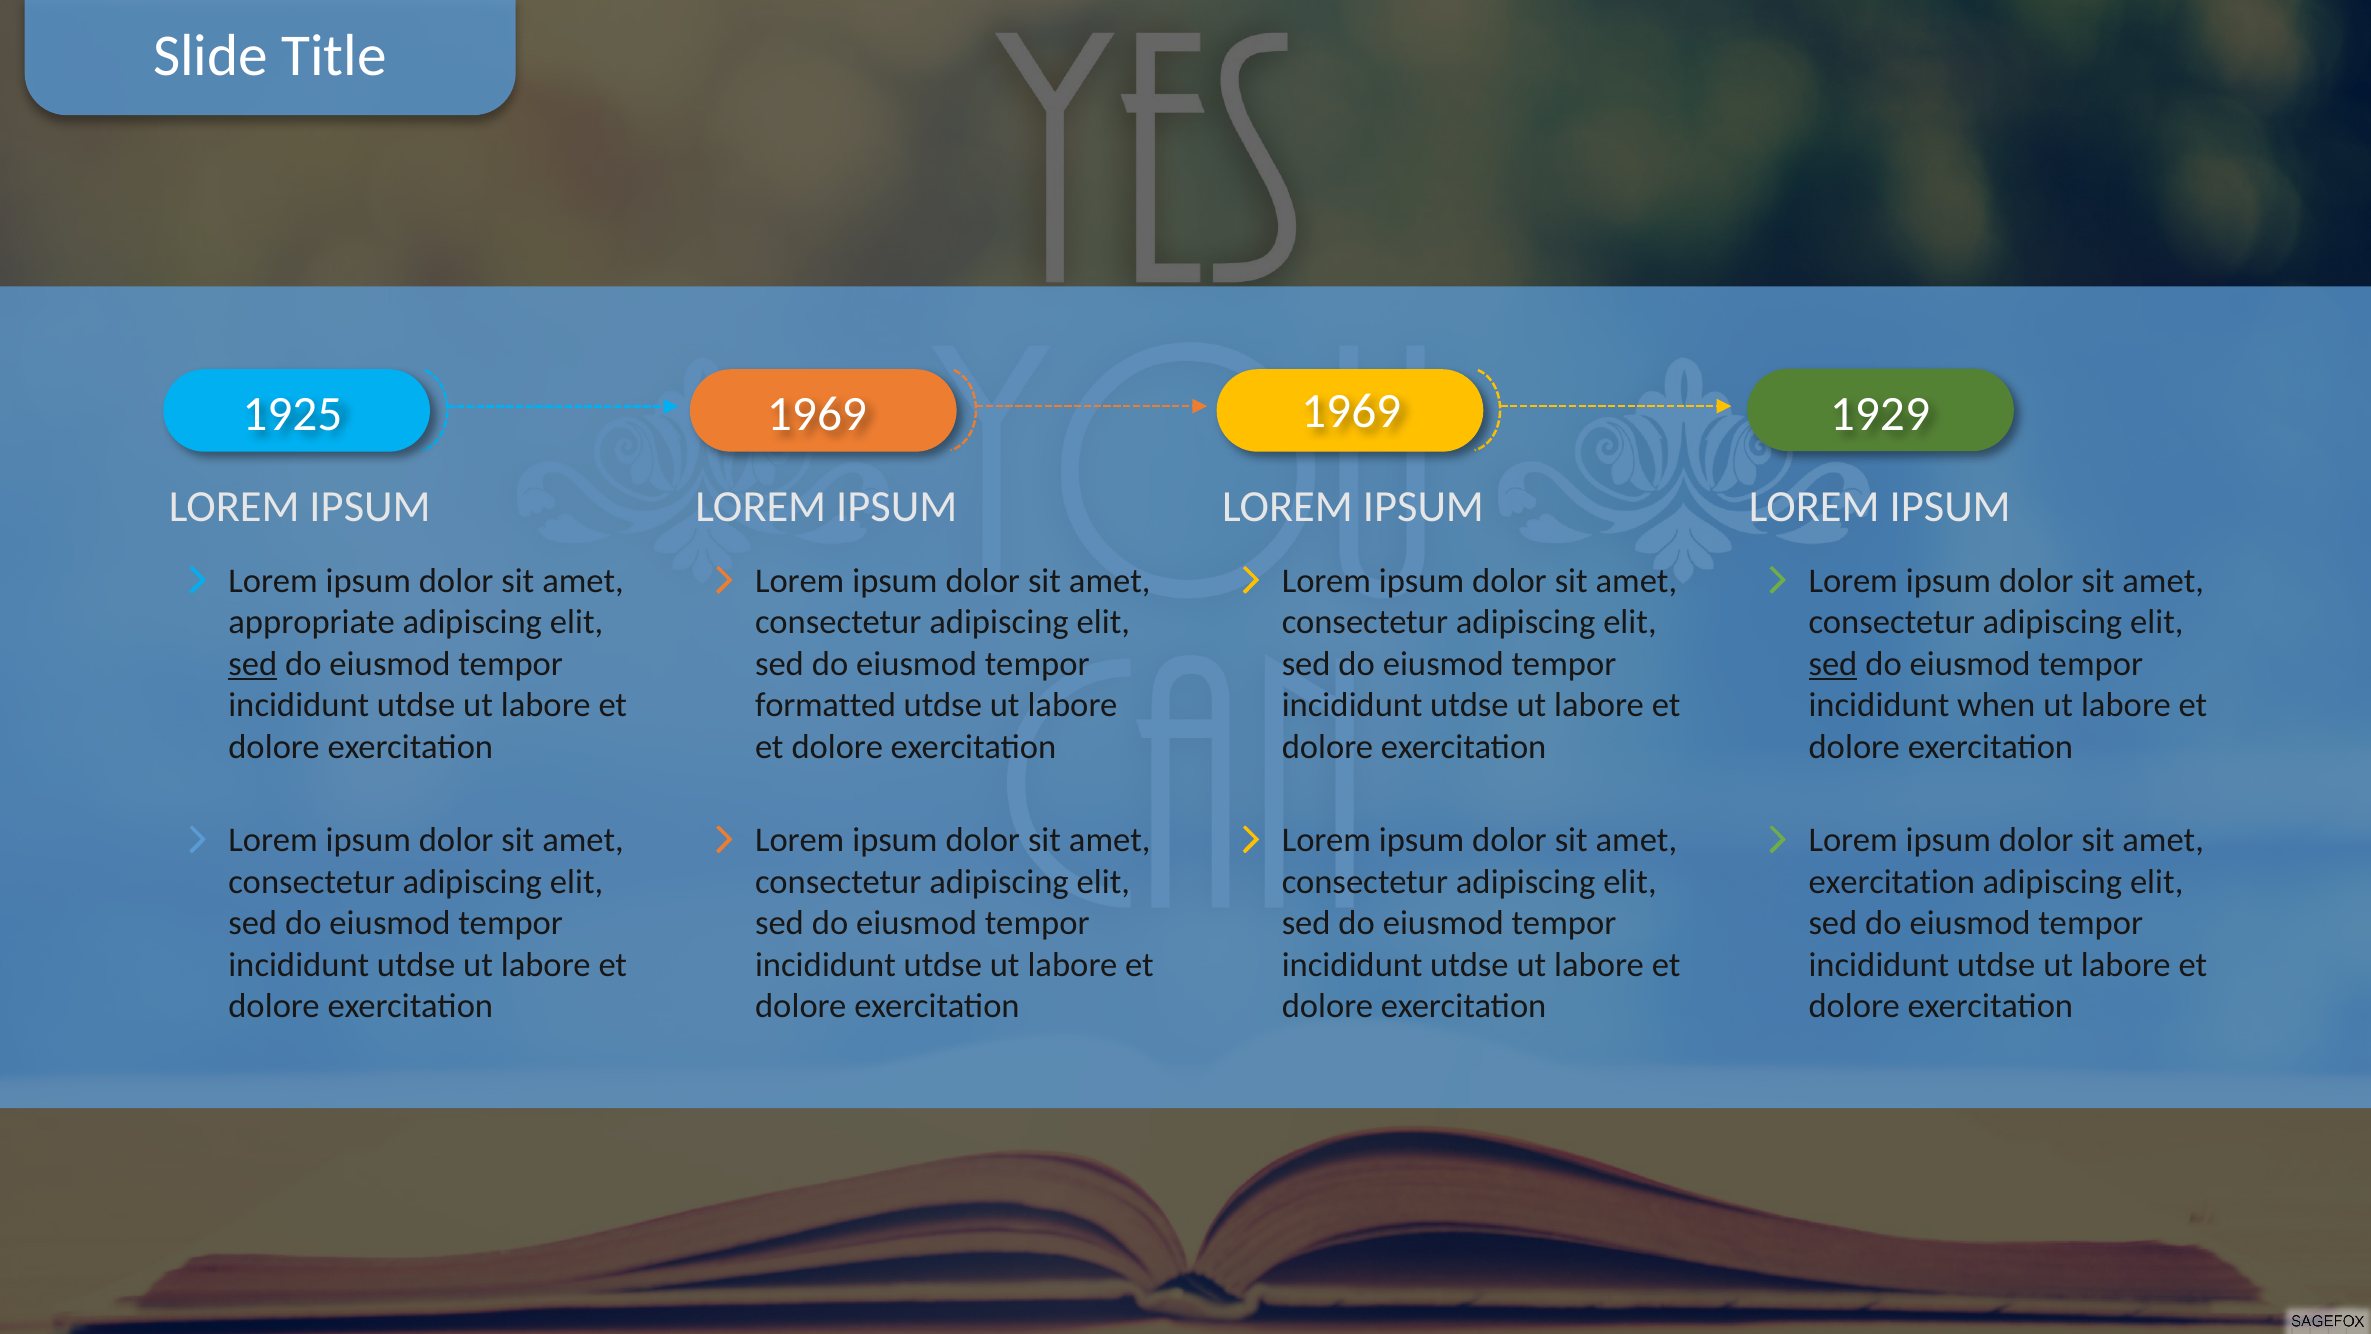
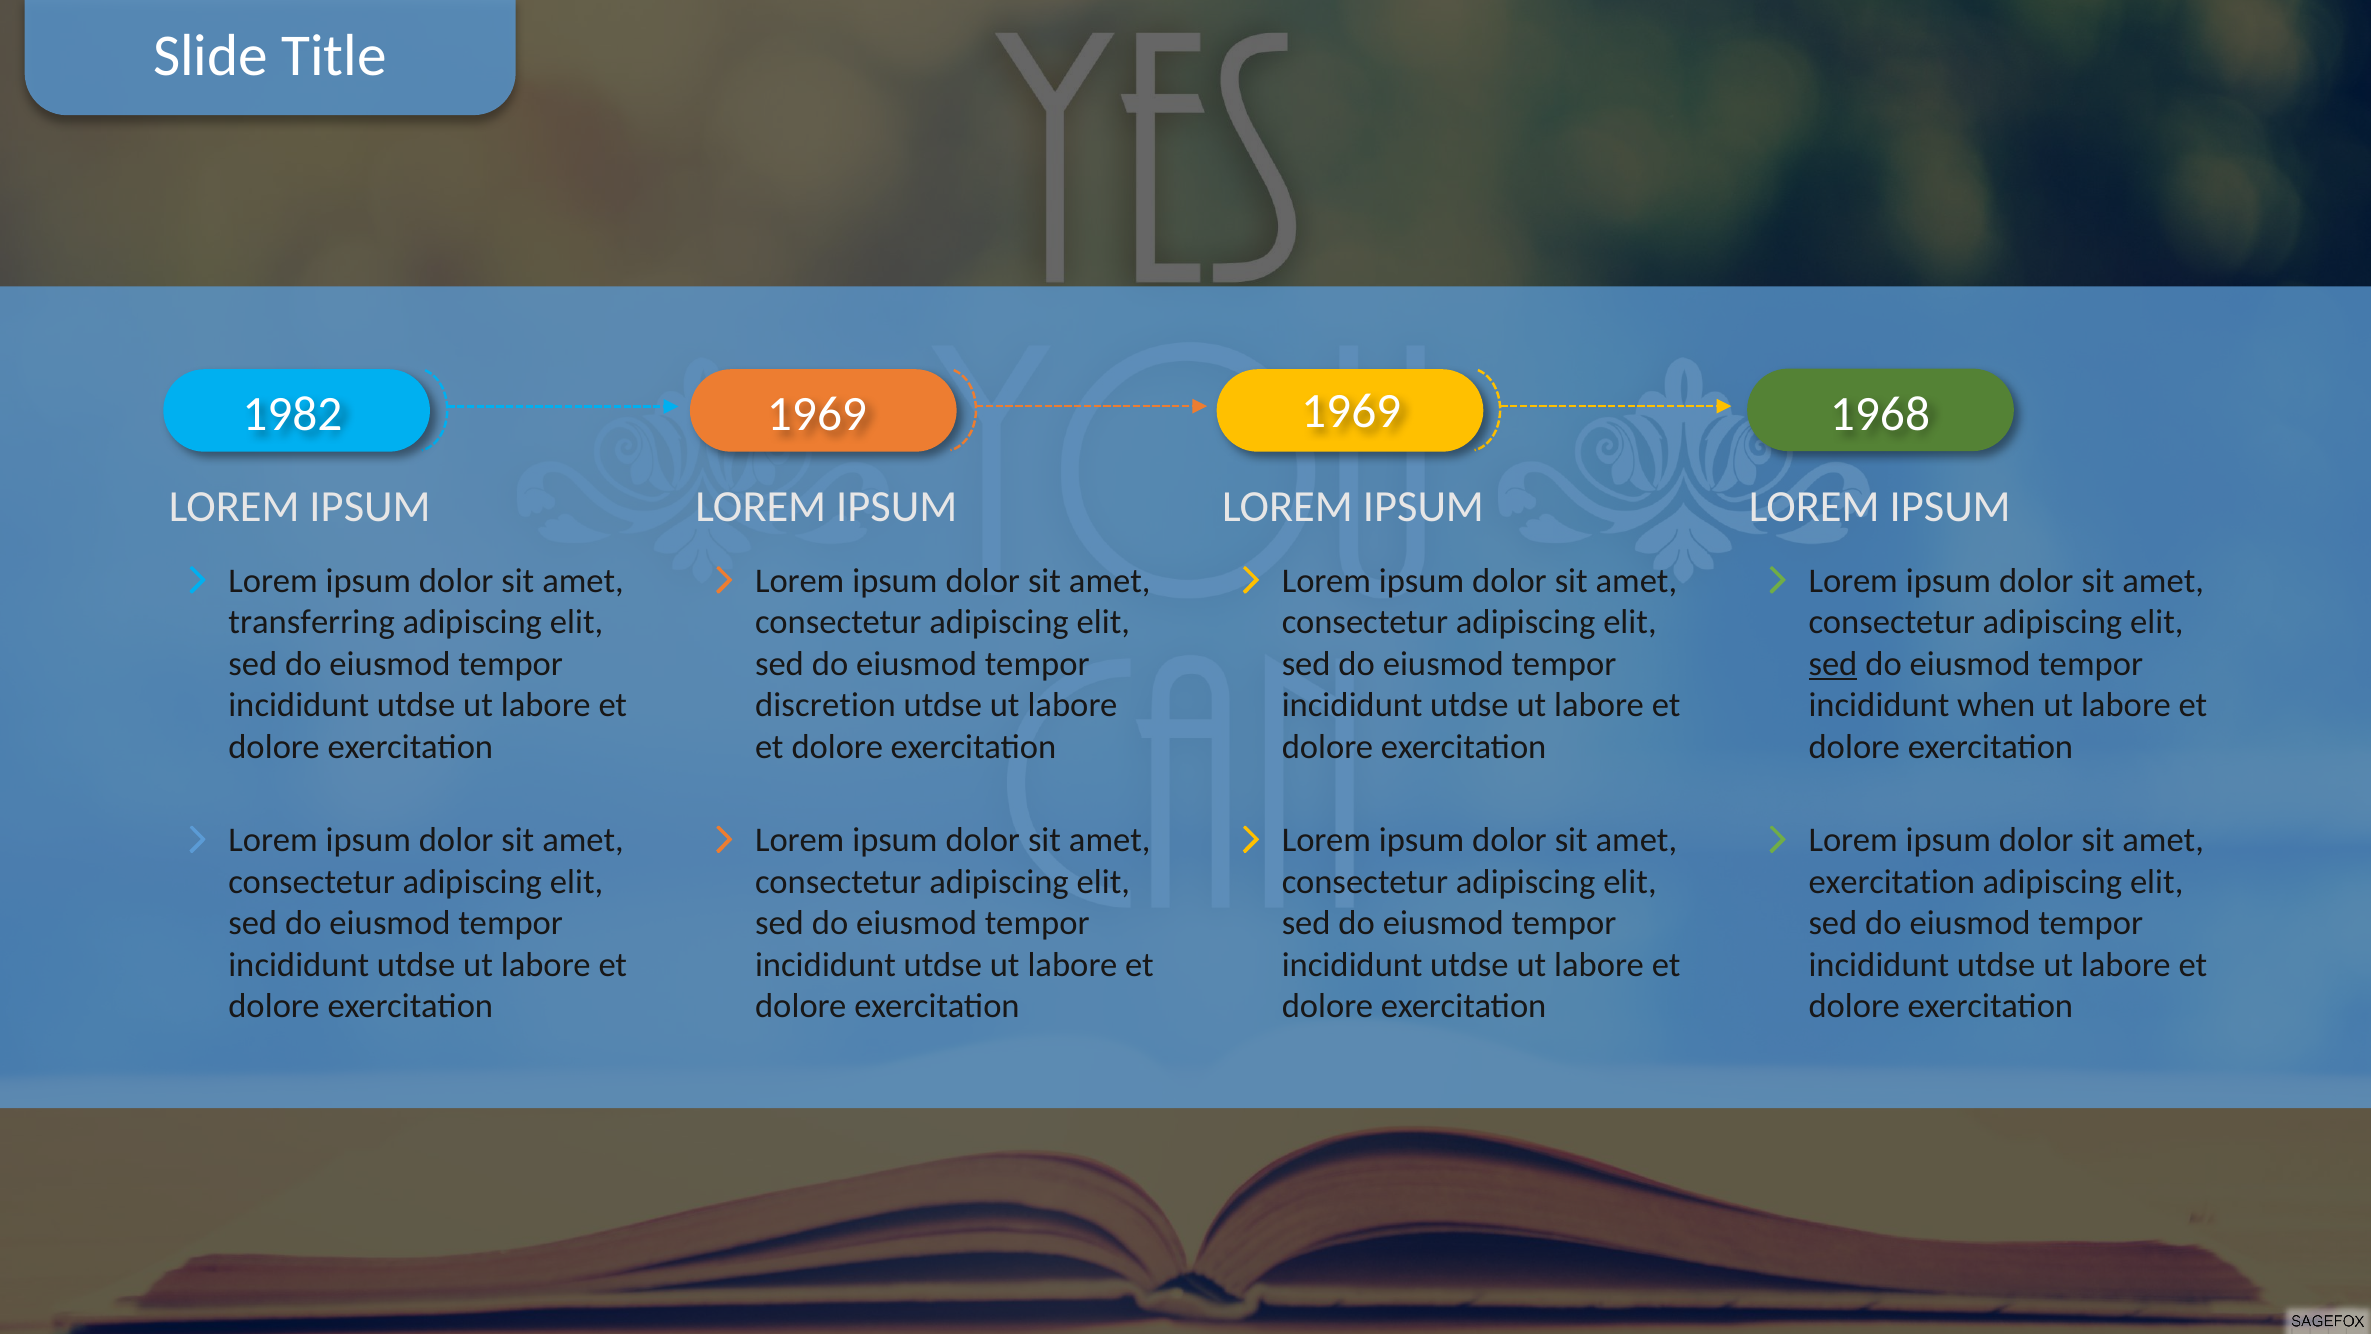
1925: 1925 -> 1982
1929: 1929 -> 1968
appropriate: appropriate -> transferring
sed at (253, 664) underline: present -> none
formatted: formatted -> discretion
